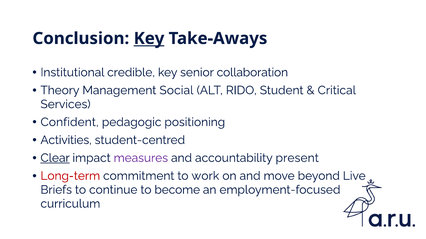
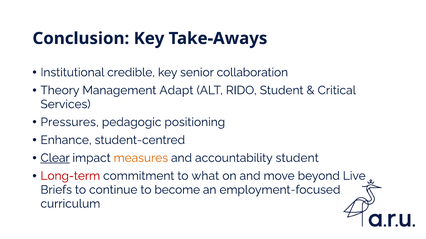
Key at (149, 39) underline: present -> none
Social: Social -> Adapt
Confident: Confident -> Pressures
Activities: Activities -> Enhance
measures colour: purple -> orange
accountability present: present -> student
work: work -> what
